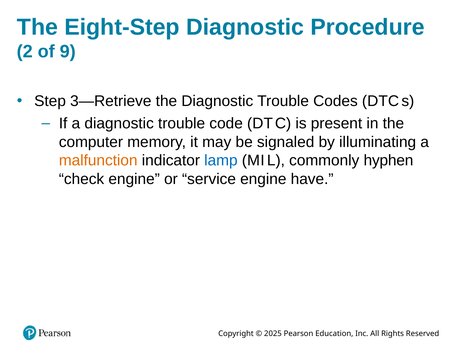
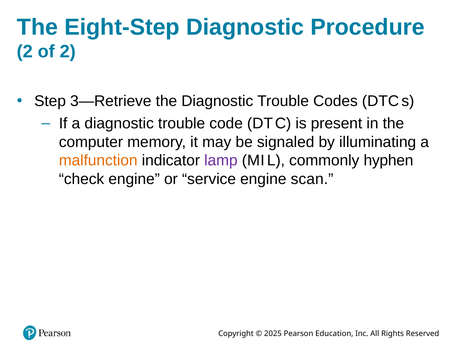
of 9: 9 -> 2
lamp colour: blue -> purple
have: have -> scan
